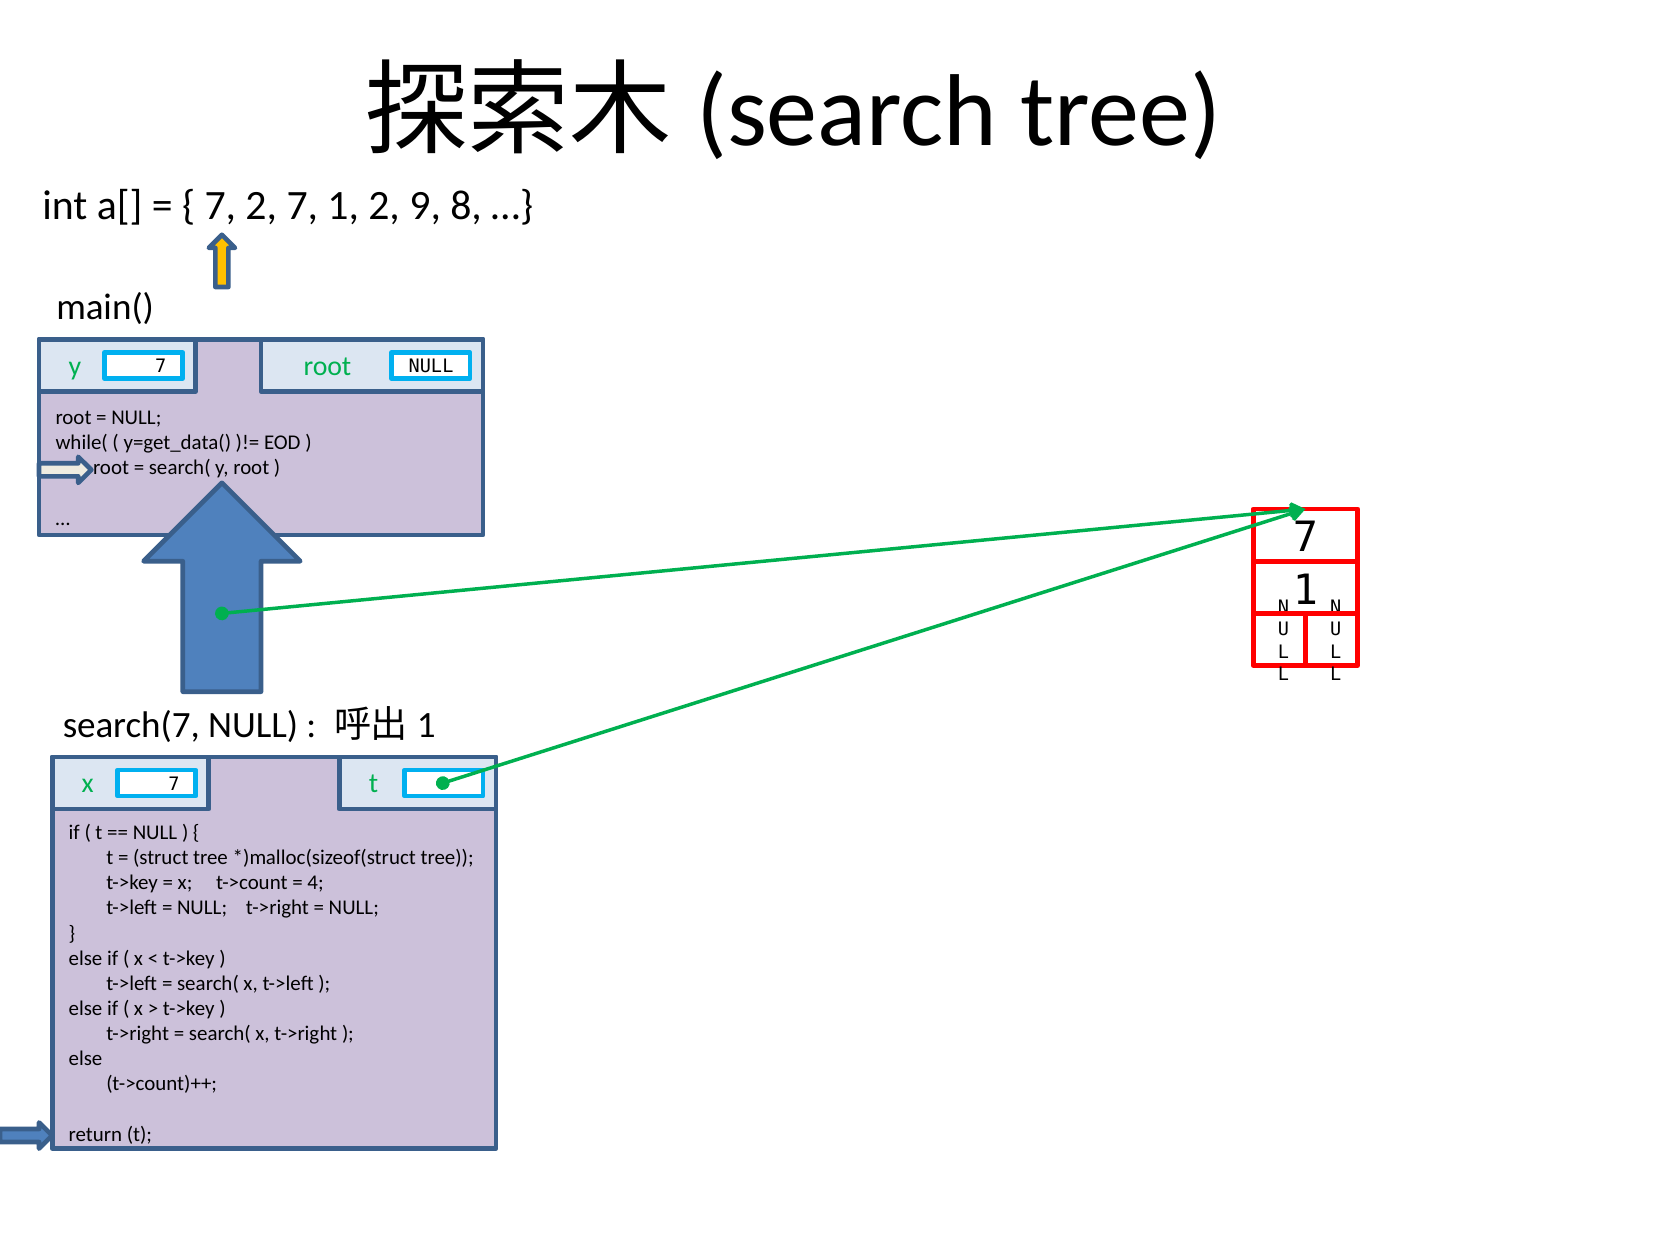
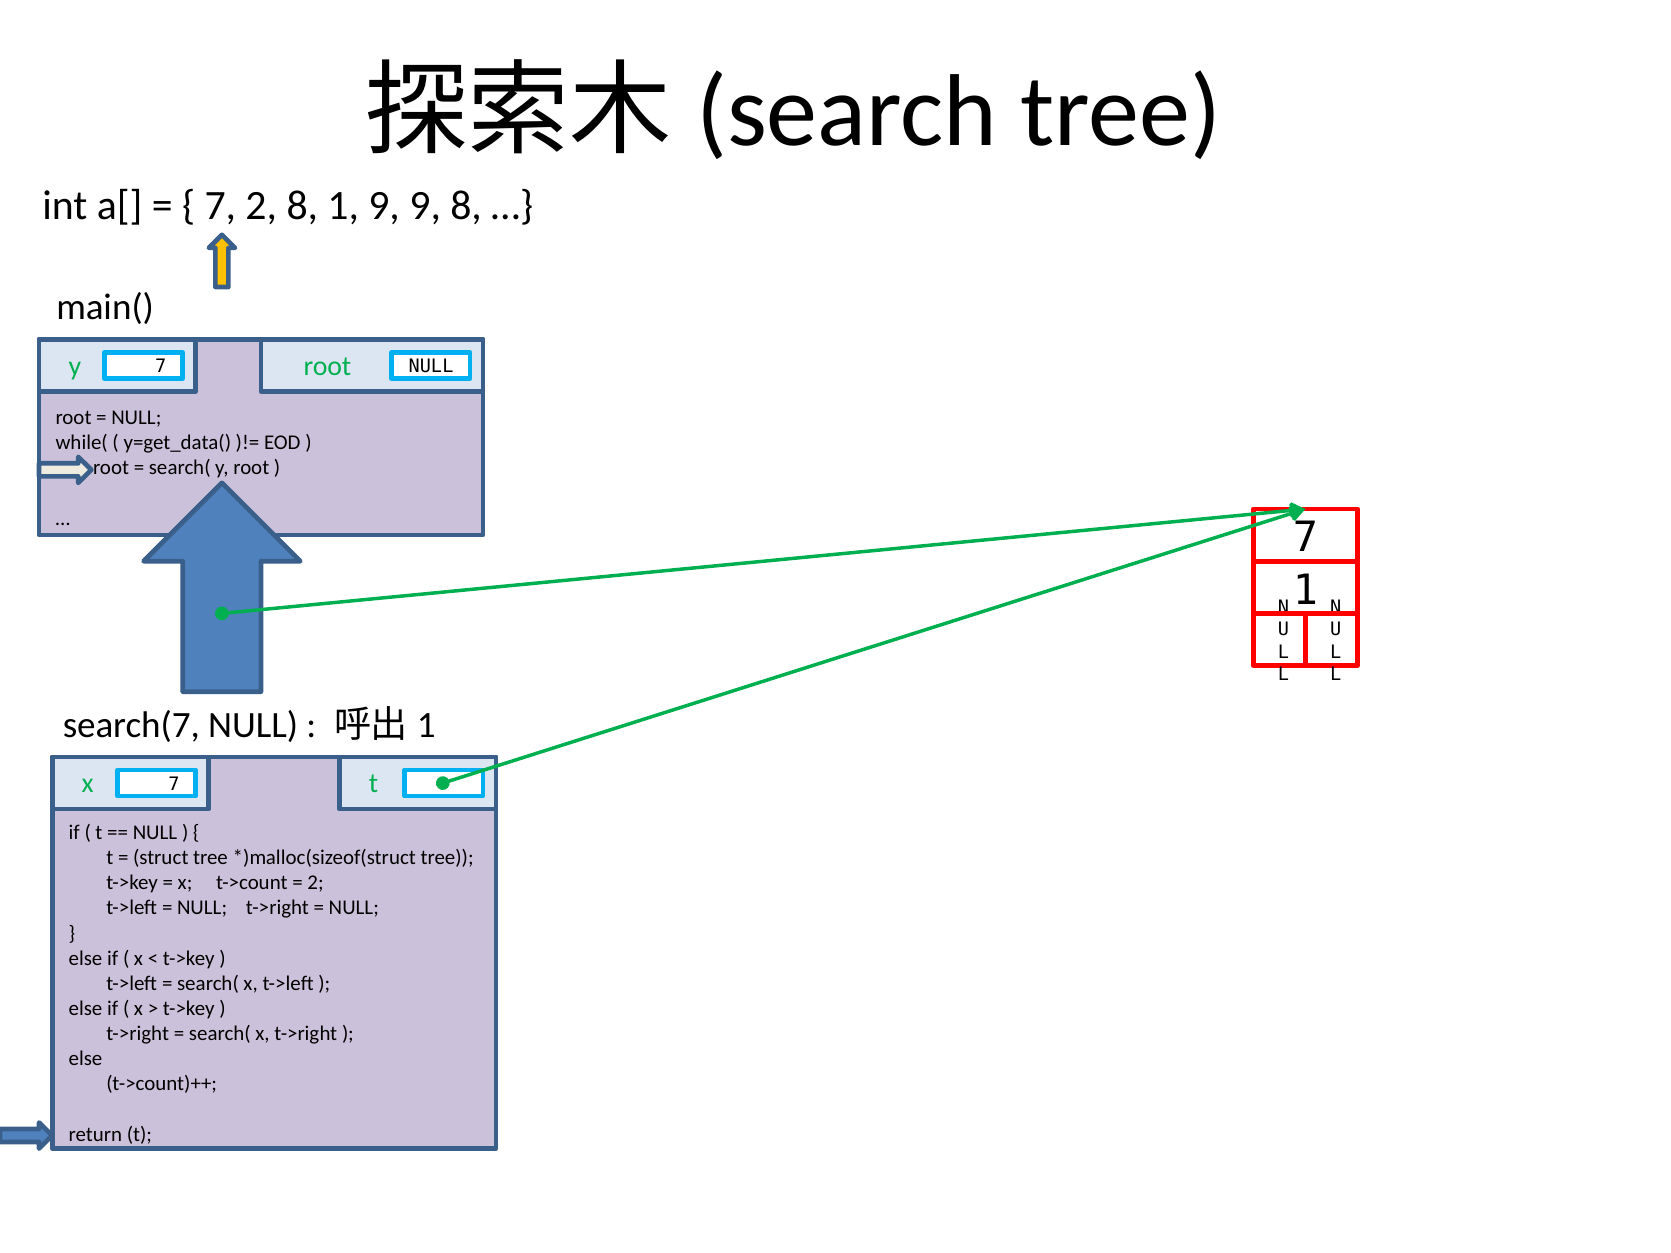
2 7: 7 -> 8
1 2: 2 -> 9
4 at (316, 883): 4 -> 2
